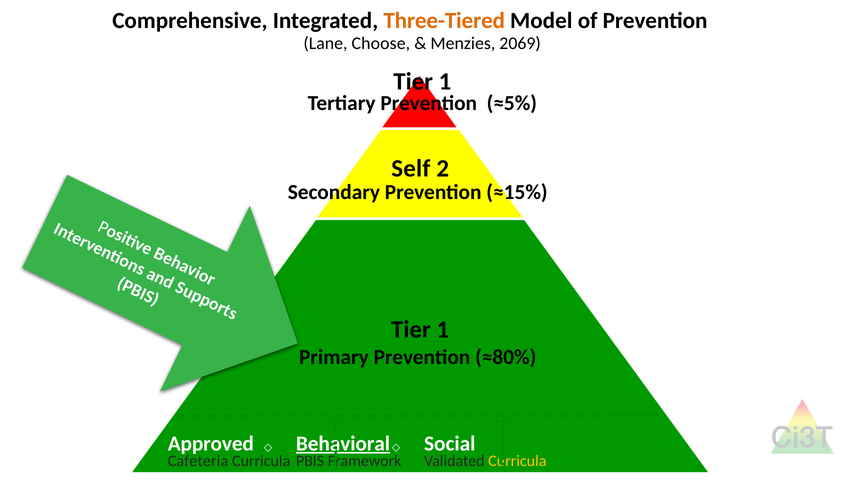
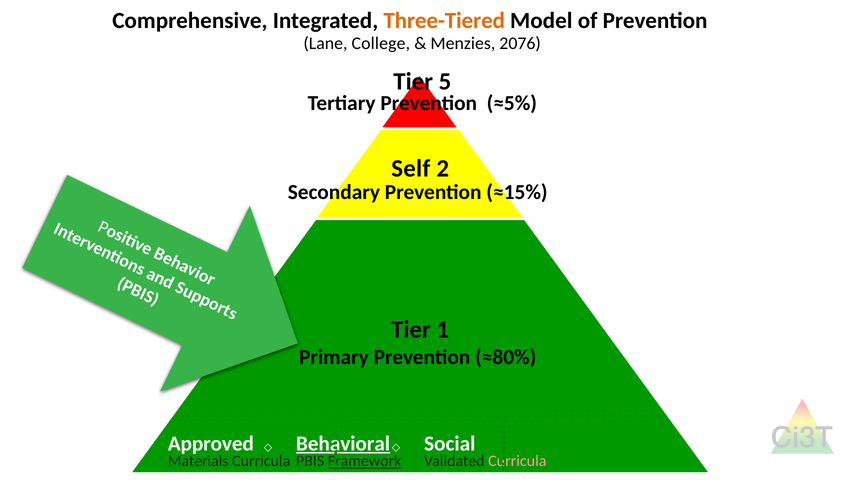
Choose: Choose -> College
2069: 2069 -> 2076
1 at (445, 82): 1 -> 5
Cafeteria: Cafeteria -> Materials
Framework underline: none -> present
Curricula at (517, 461) colour: yellow -> pink
